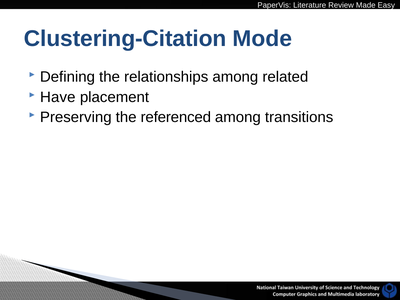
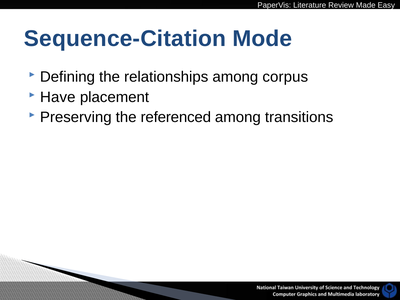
Clustering-Citation: Clustering-Citation -> Sequence-Citation
related: related -> corpus
